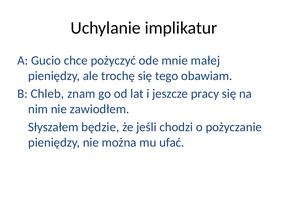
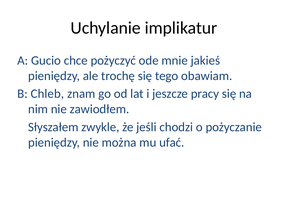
małej: małej -> jakieś
będzie: będzie -> zwykle
